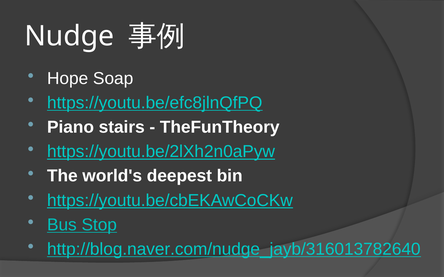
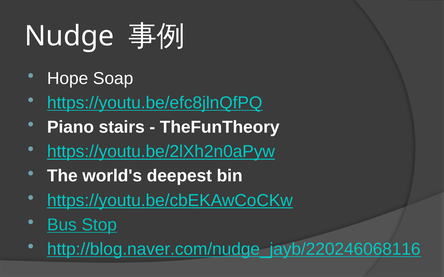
http://blog.naver.com/nudge_jayb/316013782640: http://blog.naver.com/nudge_jayb/316013782640 -> http://blog.naver.com/nudge_jayb/220246068116
